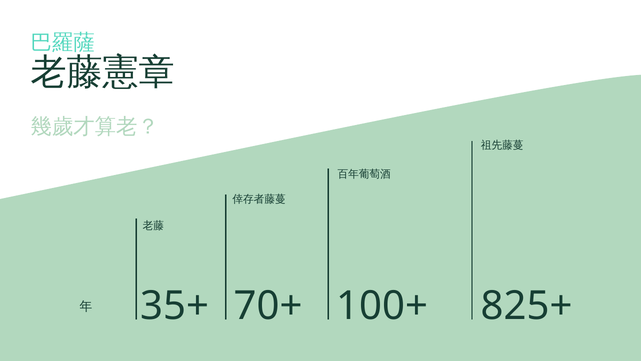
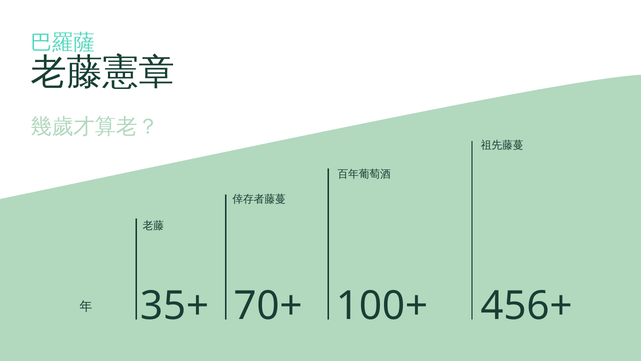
825+: 825+ -> 456+
